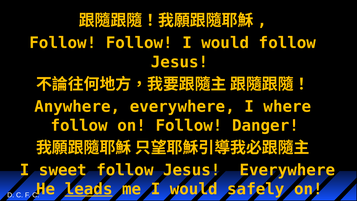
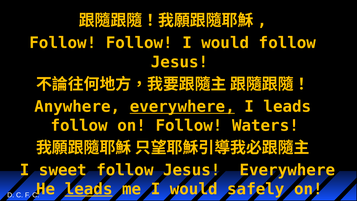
everywhere at (182, 106) underline: none -> present
I where: where -> leads
Danger: Danger -> Waters
